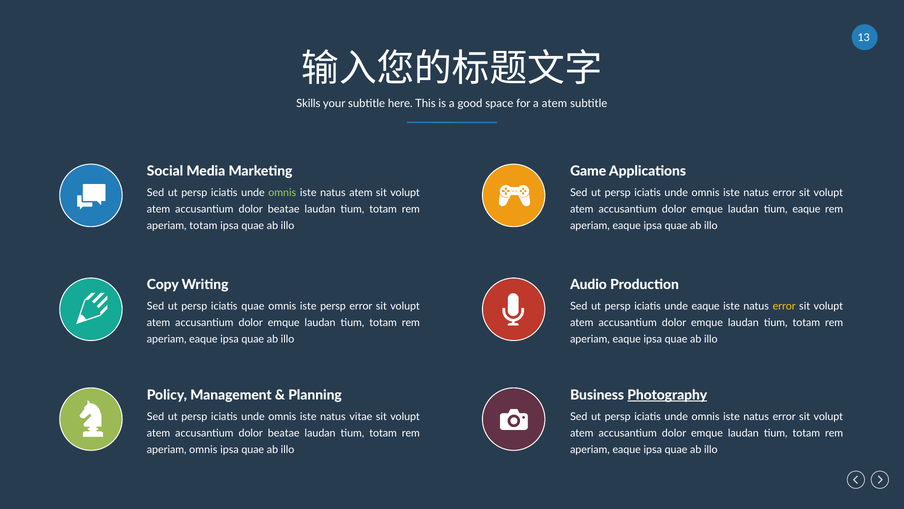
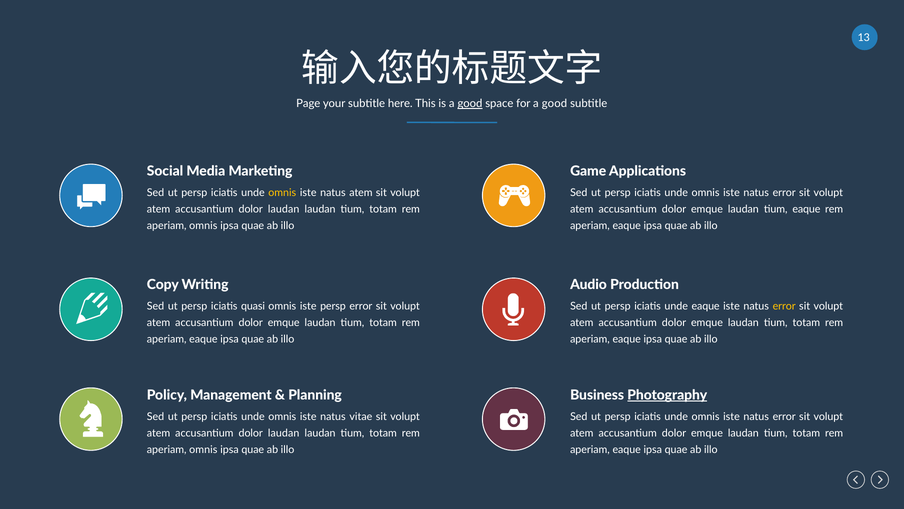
Skills: Skills -> Page
good at (470, 104) underline: none -> present
for a atem: atem -> good
omnis at (282, 193) colour: light green -> yellow
beatae at (284, 209): beatae -> laudan
totam at (203, 225): totam -> omnis
iciatis quae: quae -> quasi
beatae at (284, 433): beatae -> laudan
